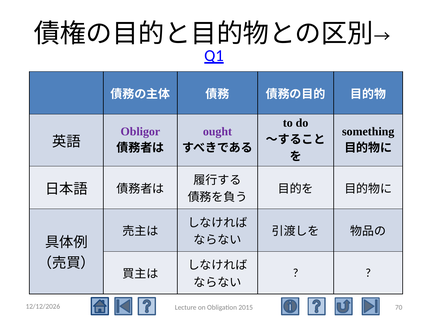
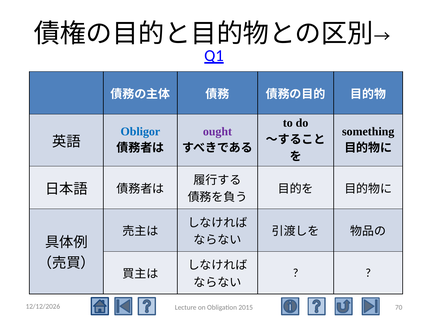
Obligor colour: purple -> blue
